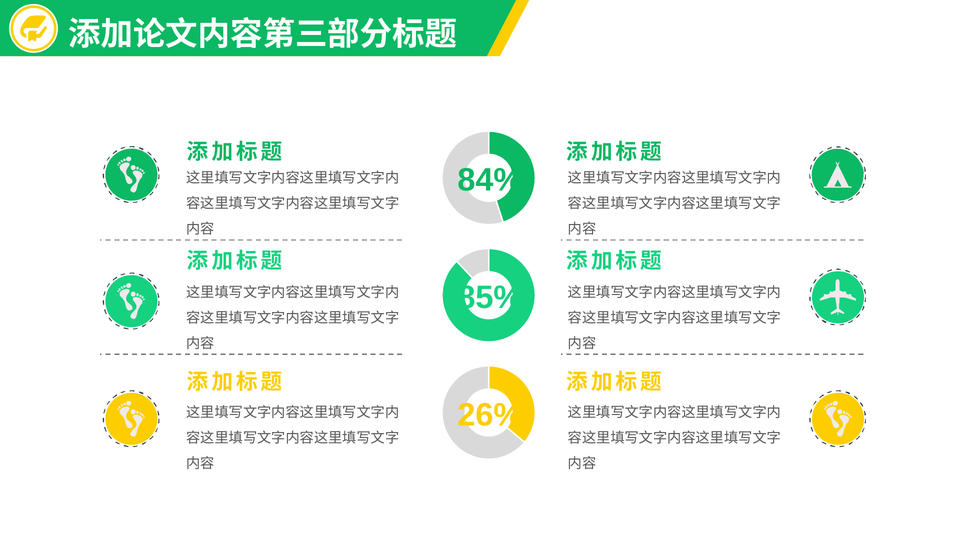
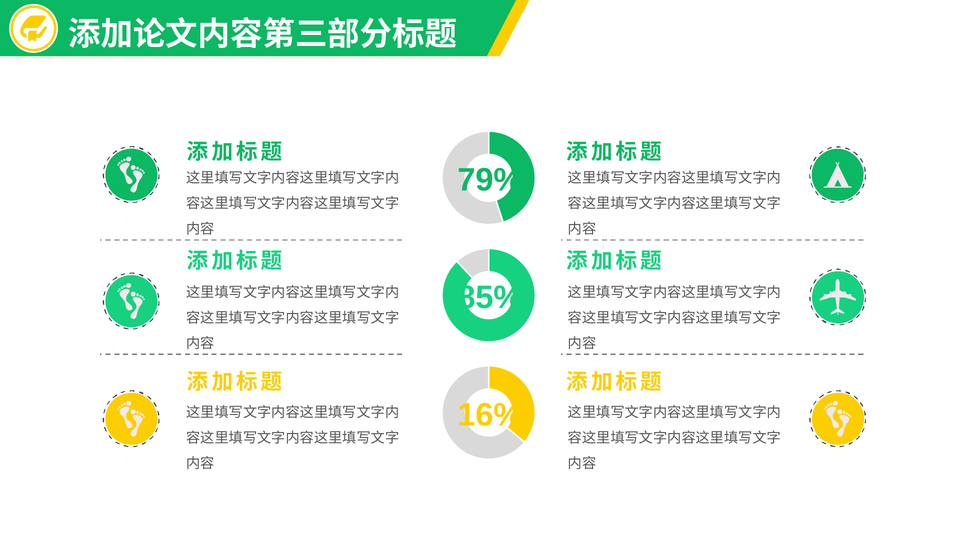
84%: 84% -> 79%
26%: 26% -> 16%
